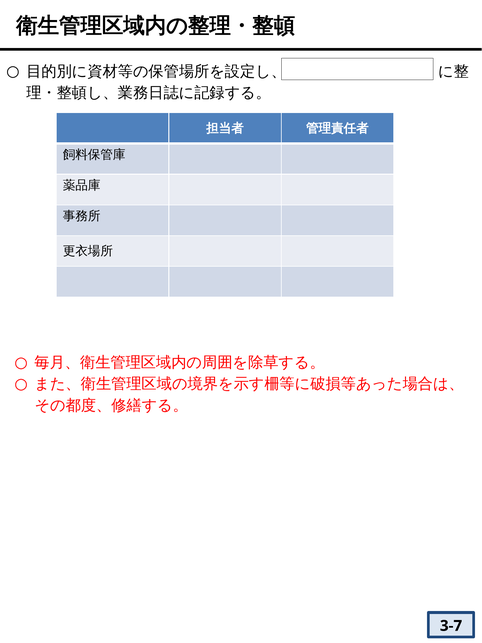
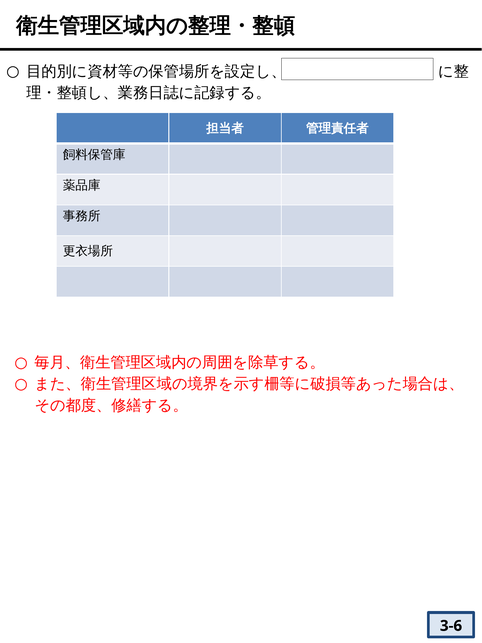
3-7: 3-7 -> 3-6
